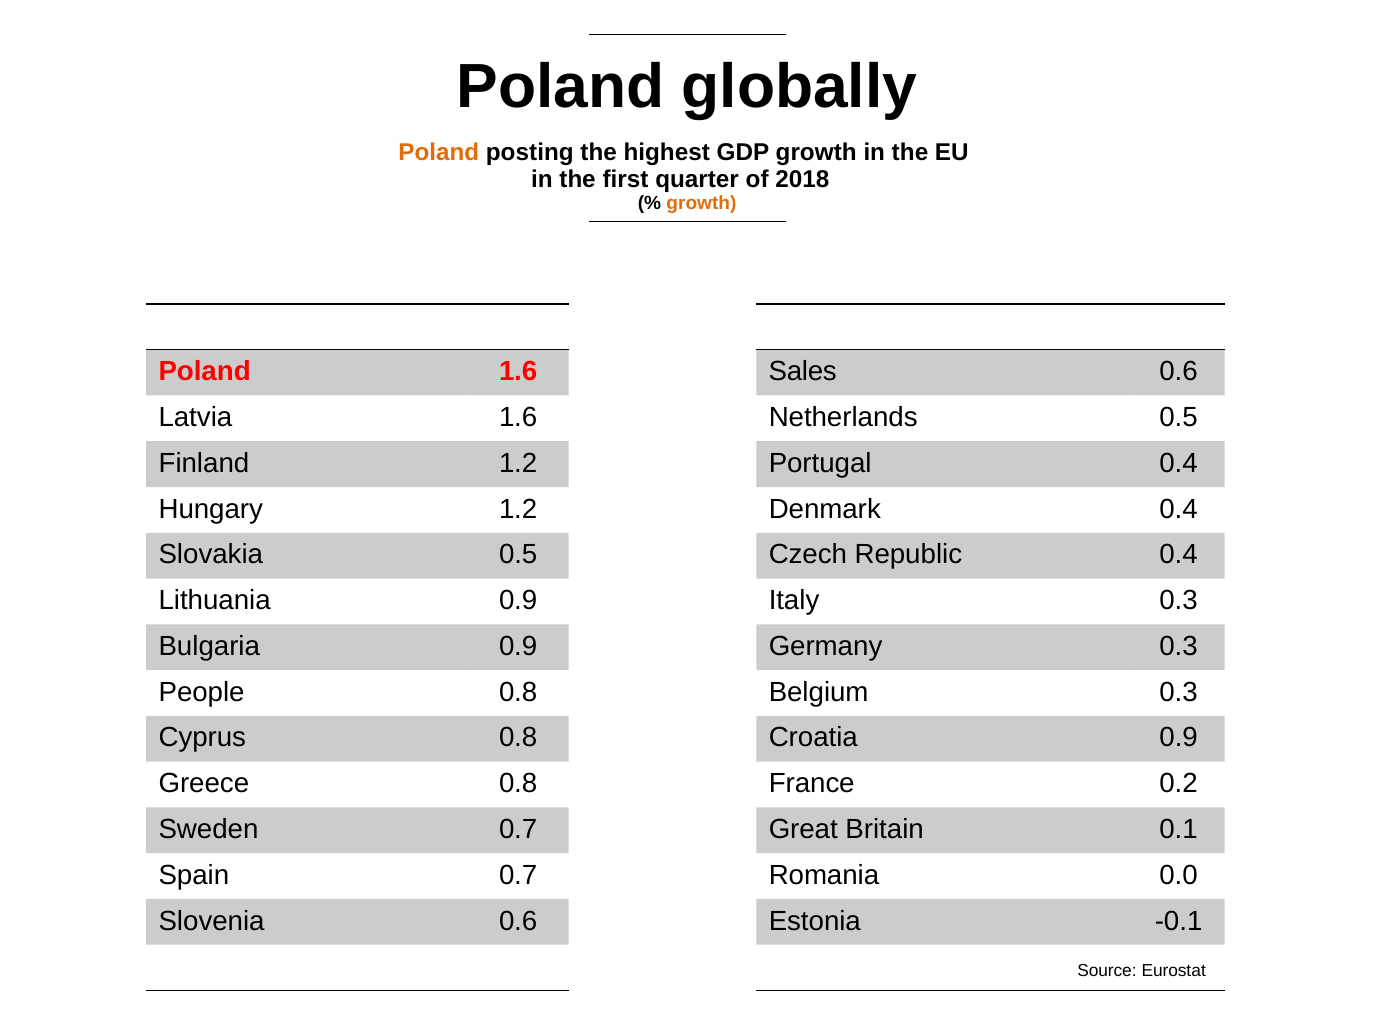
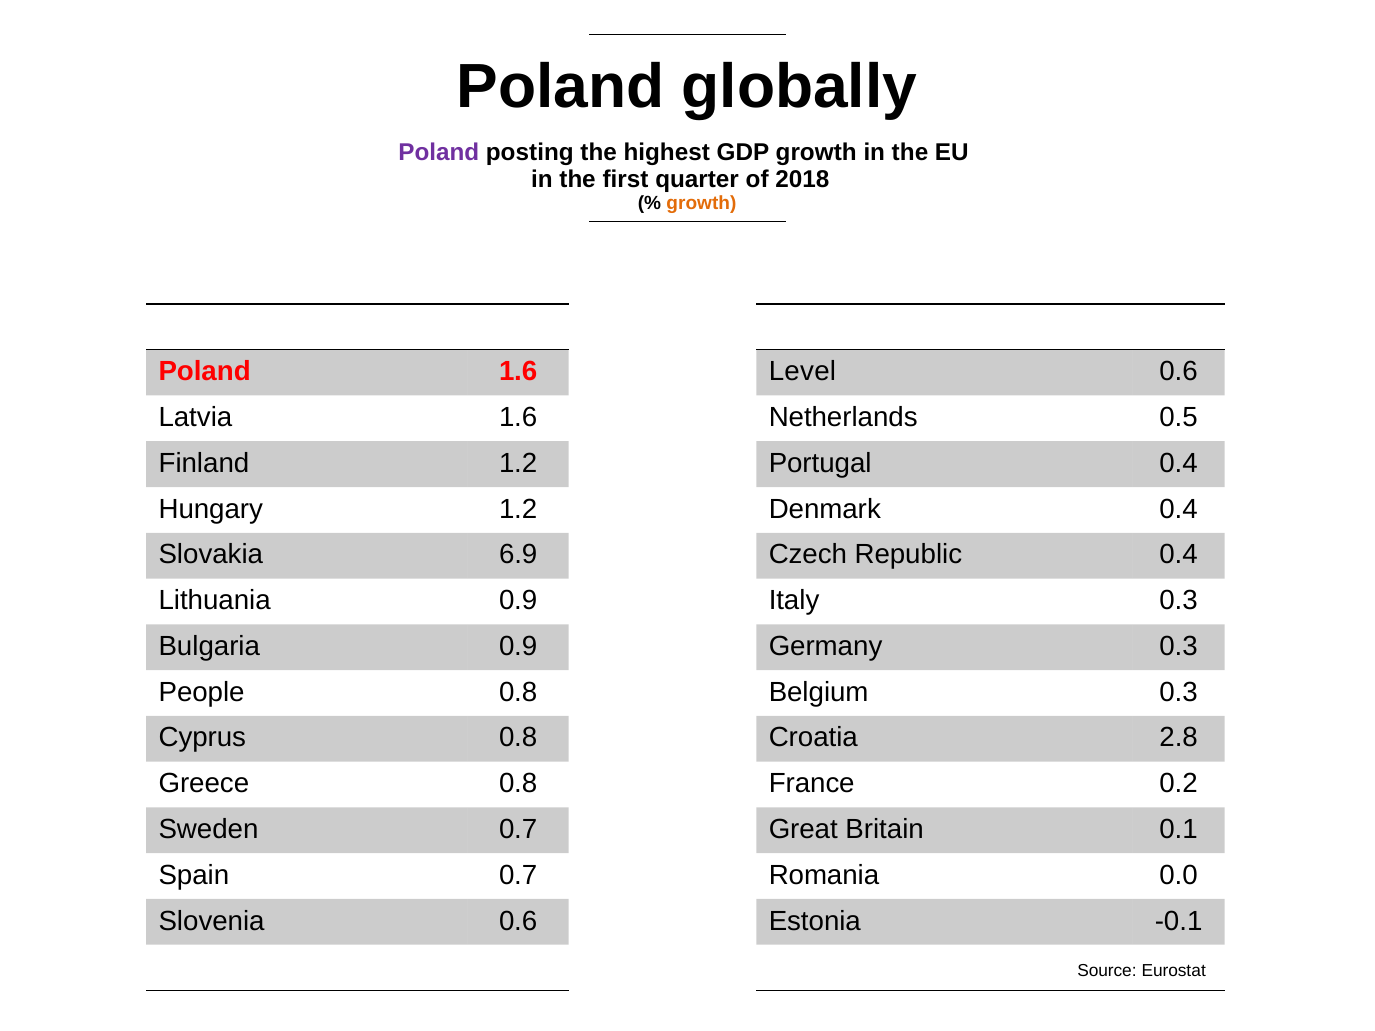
Poland at (439, 153) colour: orange -> purple
Sales: Sales -> Level
Slovakia 0.5: 0.5 -> 6.9
Croatia 0.9: 0.9 -> 2.8
